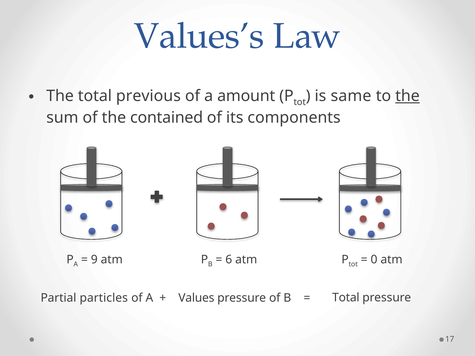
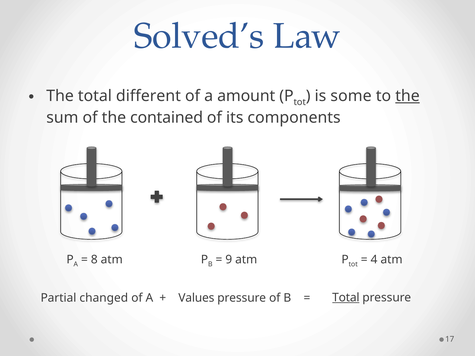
Values’s: Values’s -> Solved’s
previous: previous -> different
same: same -> some
9: 9 -> 8
6: 6 -> 9
0: 0 -> 4
particles: particles -> changed
Total at (346, 298) underline: none -> present
